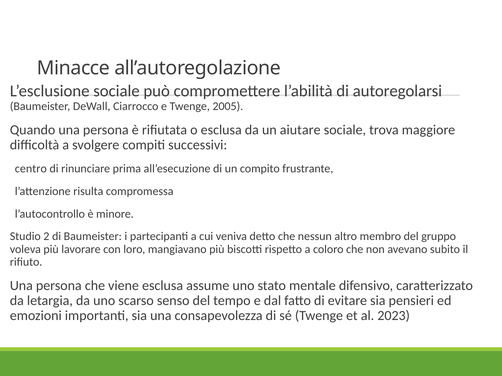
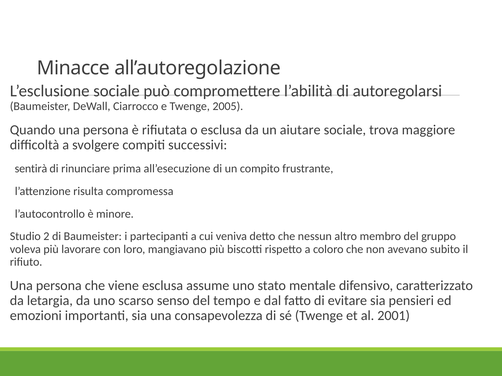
centro: centro -> sentirà
2023: 2023 -> 2001
